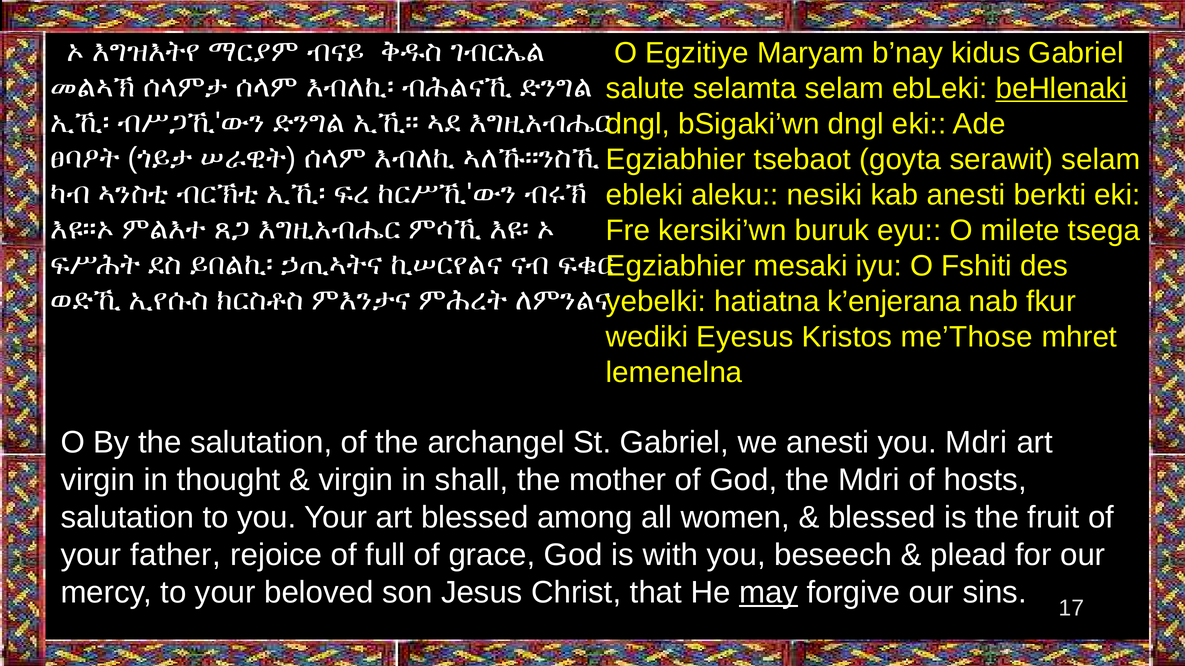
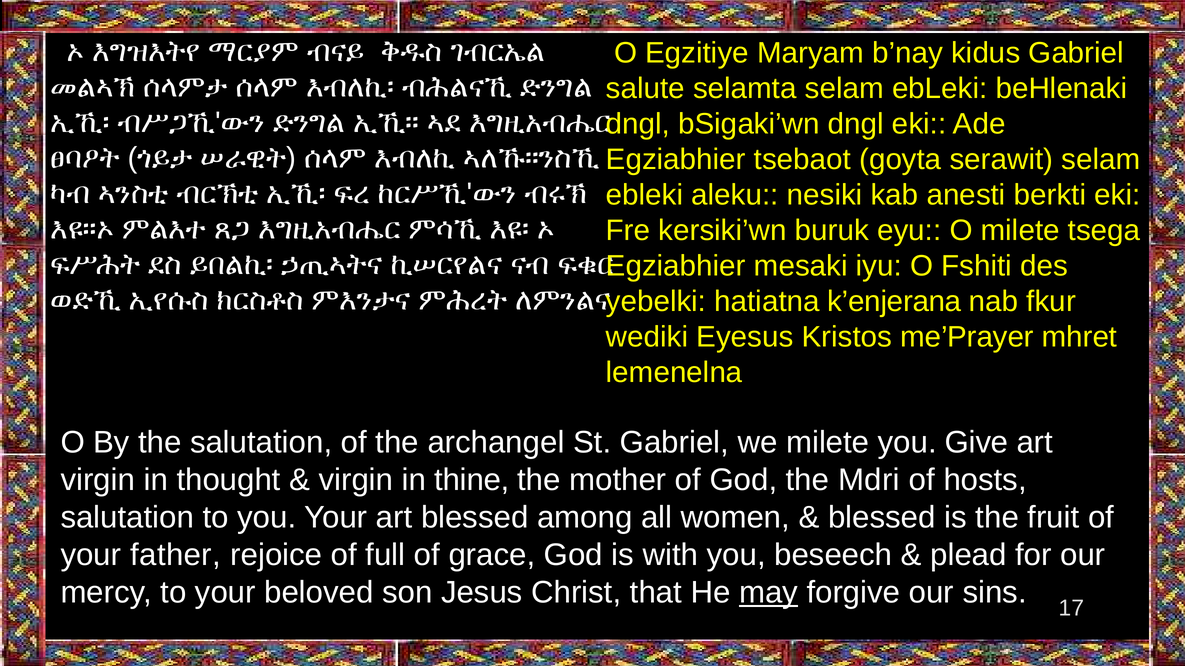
beHlenaki underline: present -> none
me’Those: me’Those -> me’Prayer
we anesti: anesti -> milete
you Mdri: Mdri -> Give
shall: shall -> thine
